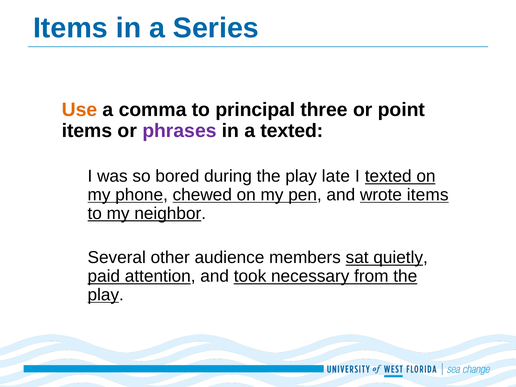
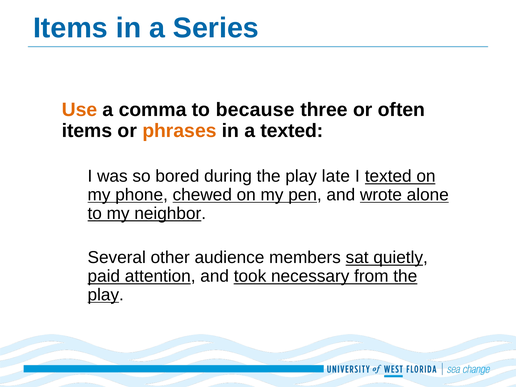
principal: principal -> because
point: point -> often
phrases colour: purple -> orange
wrote items: items -> alone
